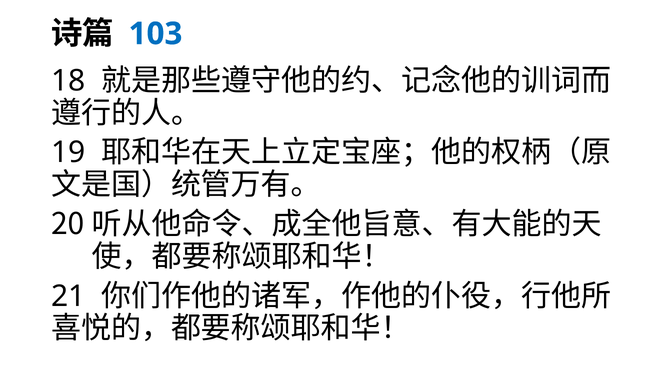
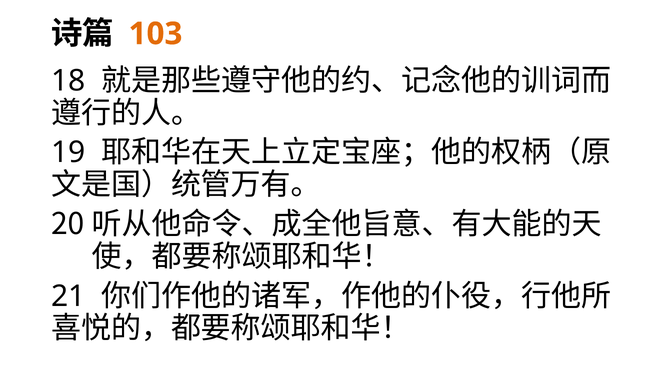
103 colour: blue -> orange
